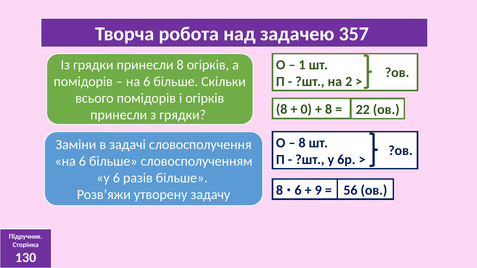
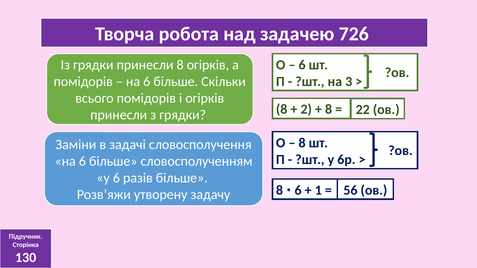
357: 357 -> 726
1 at (302, 65): 1 -> 6
2: 2 -> 3
0: 0 -> 2
9: 9 -> 1
